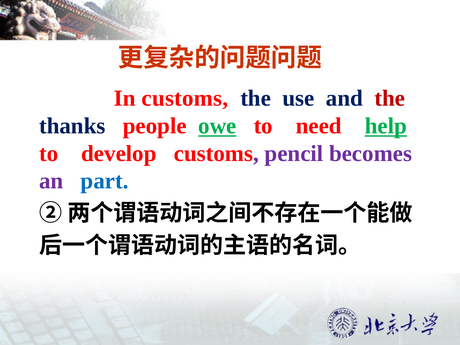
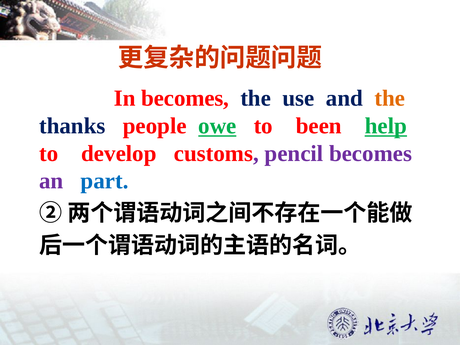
In customs: customs -> becomes
the at (390, 98) colour: red -> orange
need: need -> been
